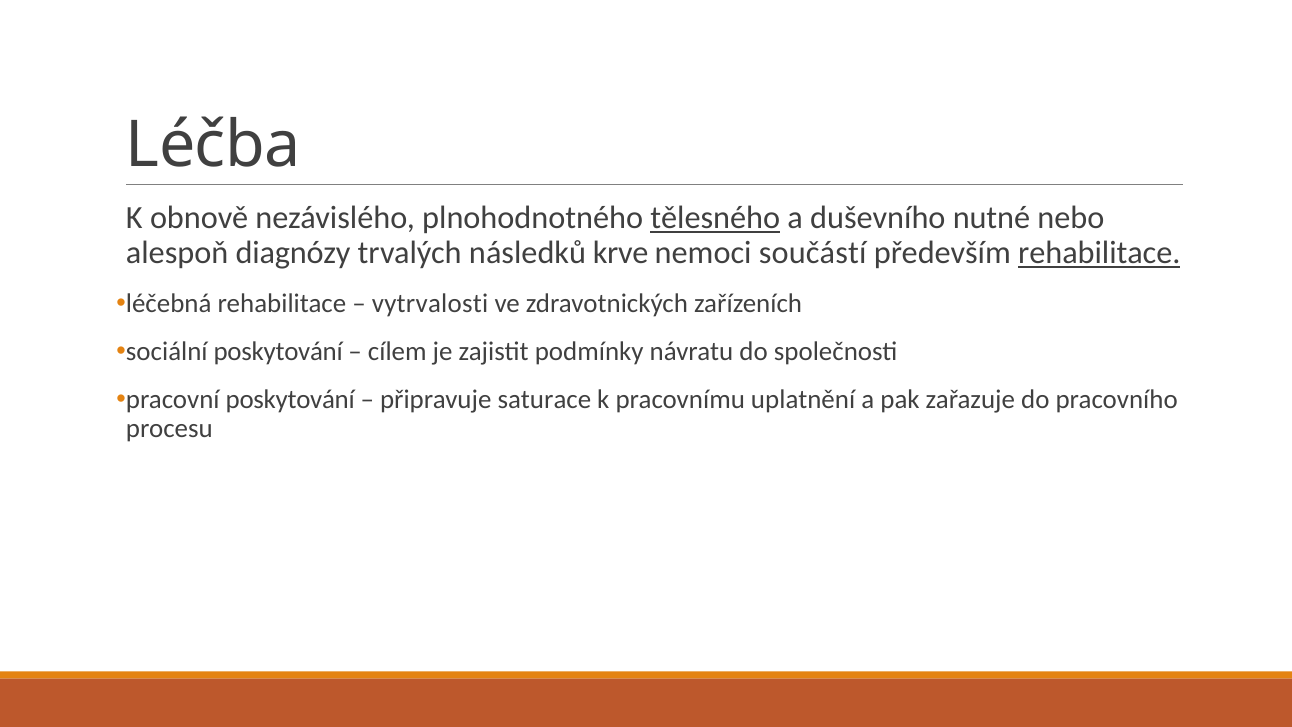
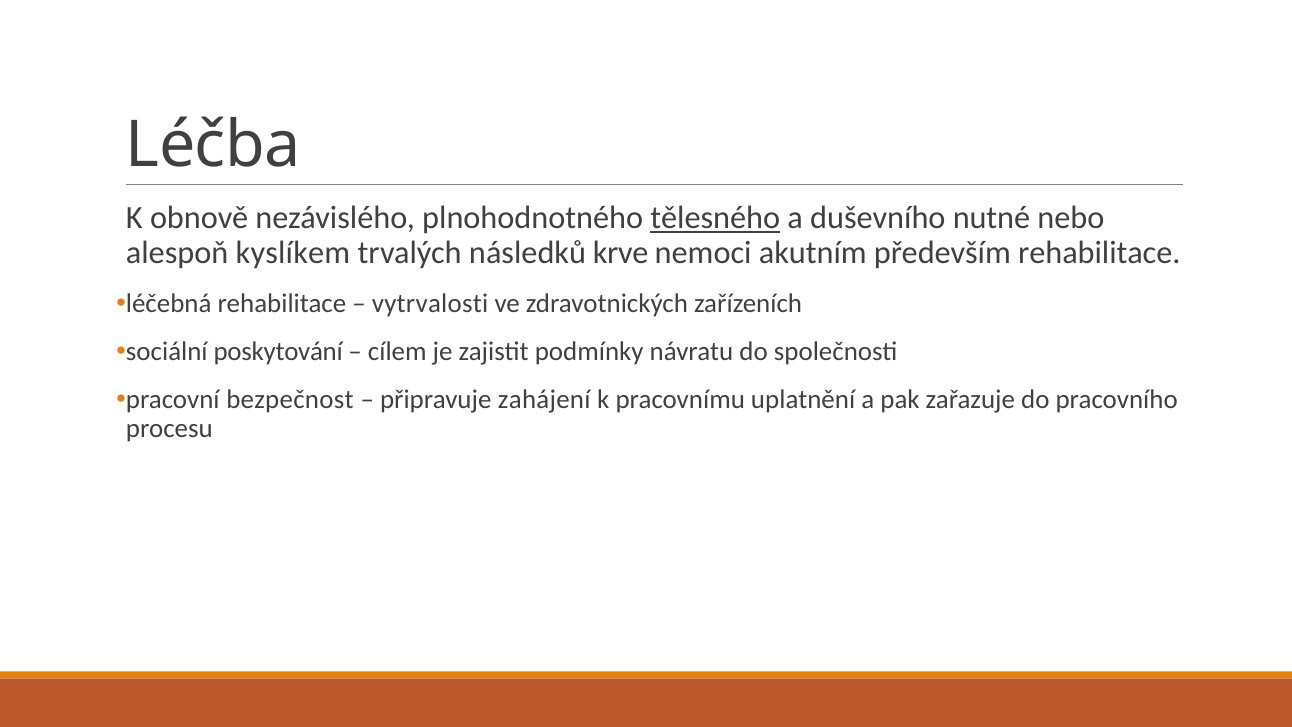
diagnózy: diagnózy -> kyslíkem
součástí: součástí -> akutním
rehabilitace at (1099, 253) underline: present -> none
pracovní poskytování: poskytování -> bezpečnost
saturace: saturace -> zahájení
